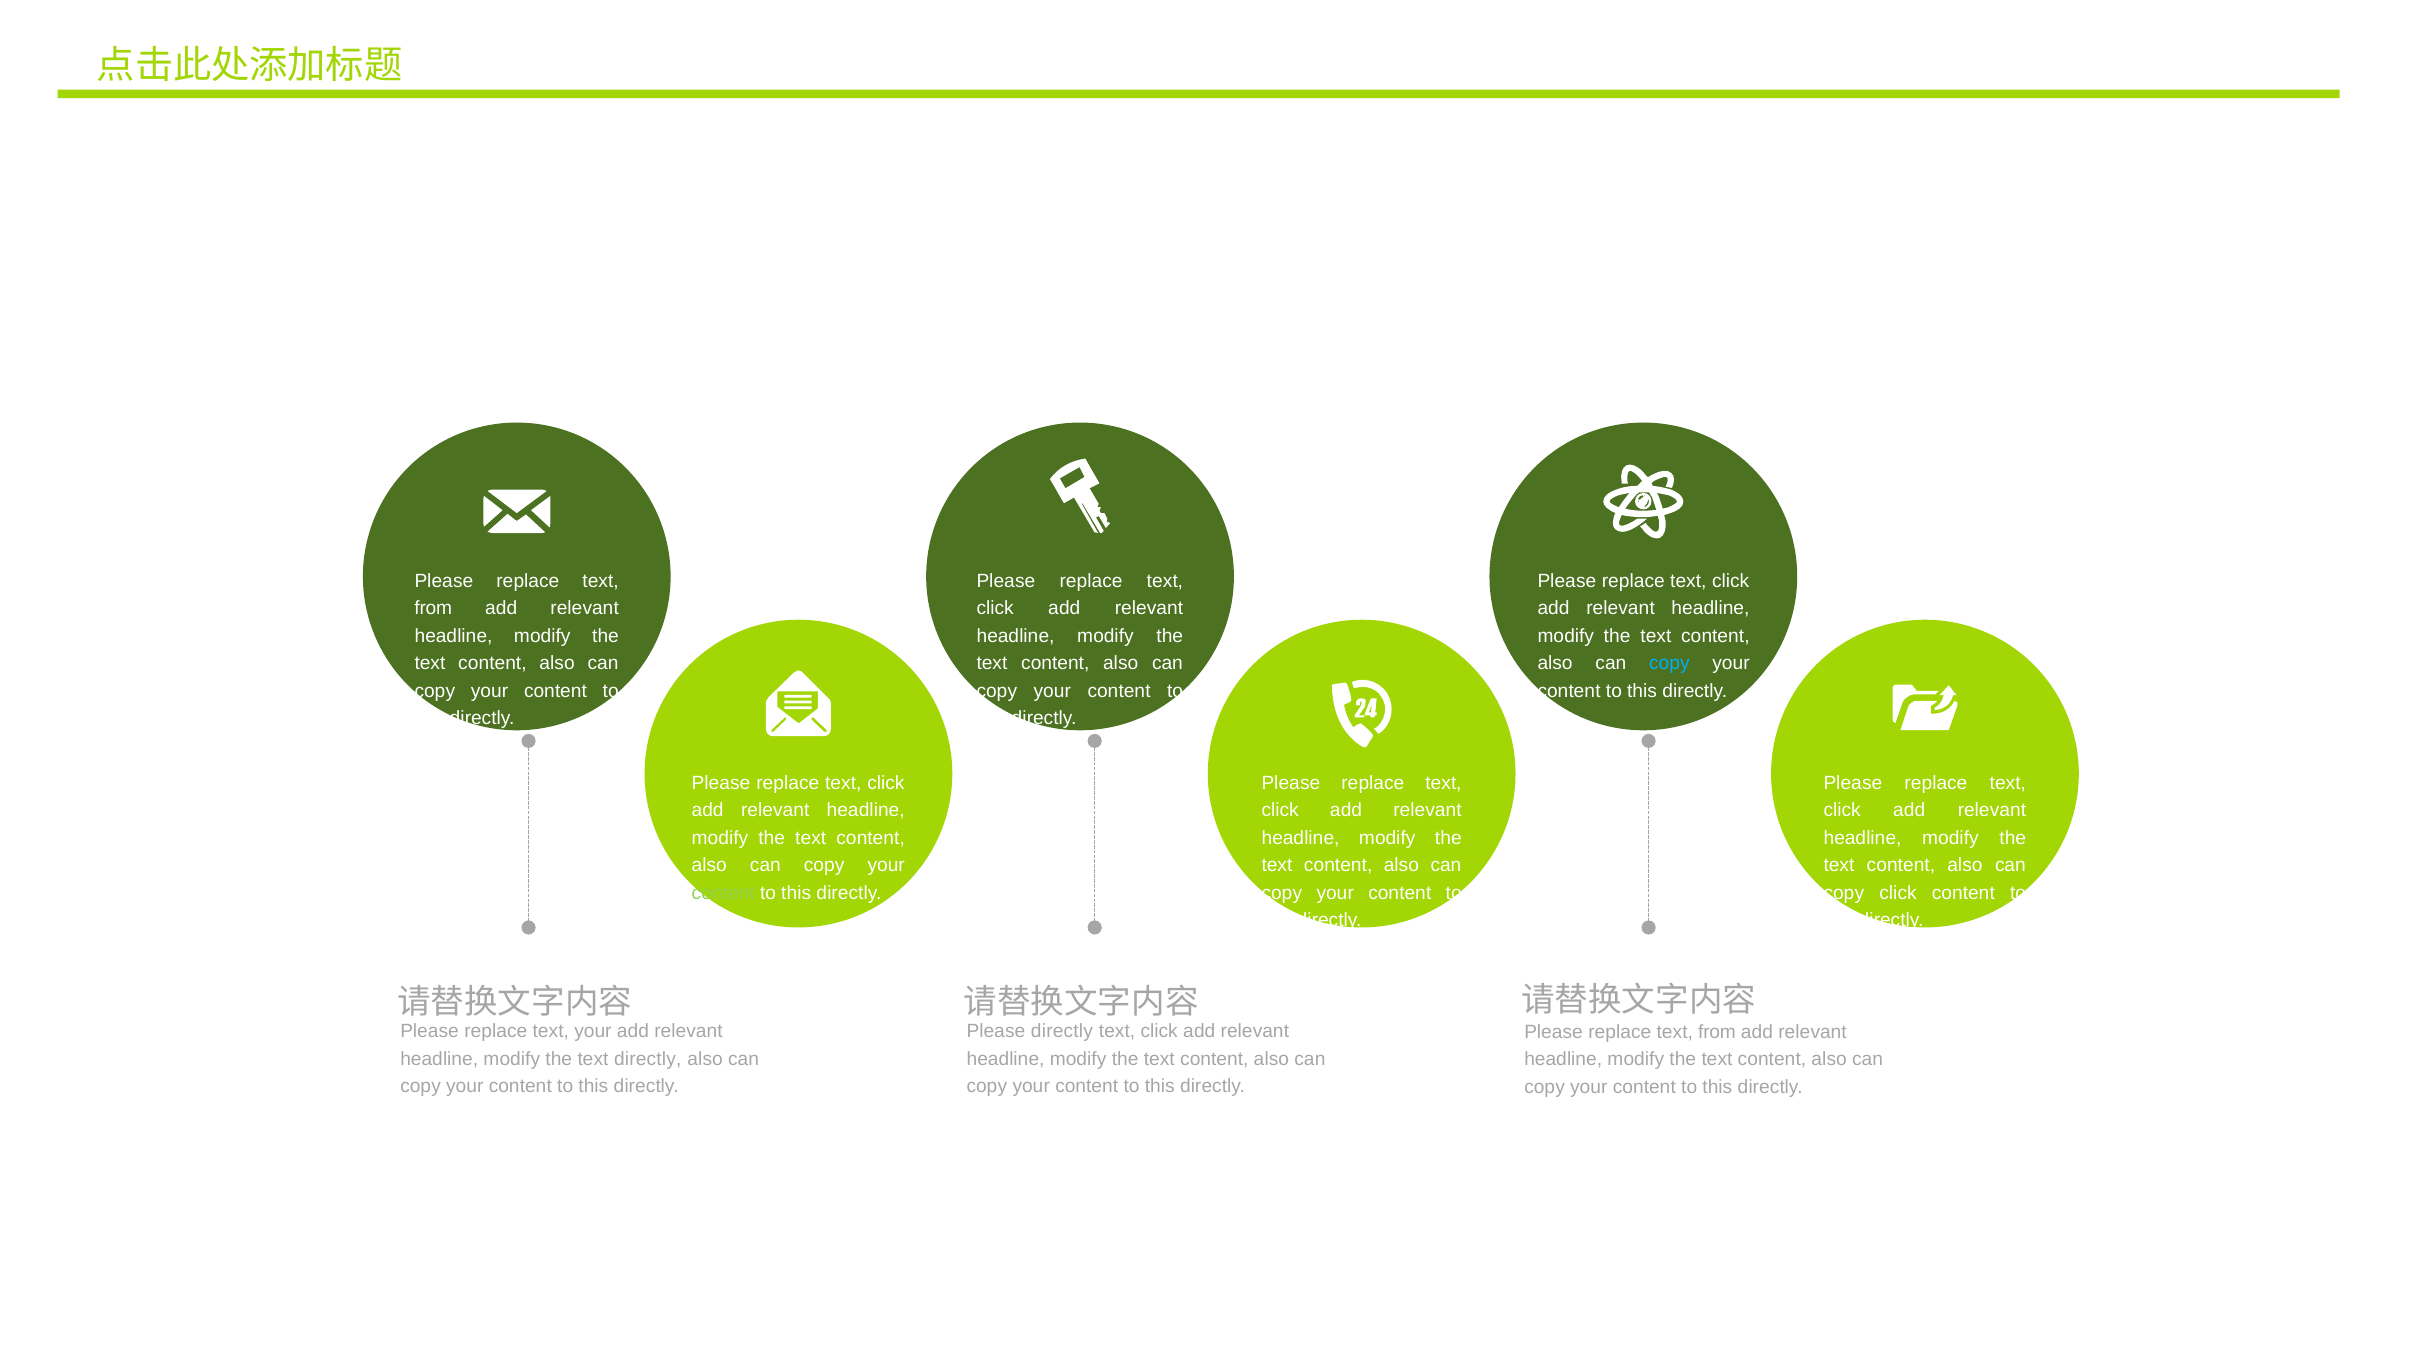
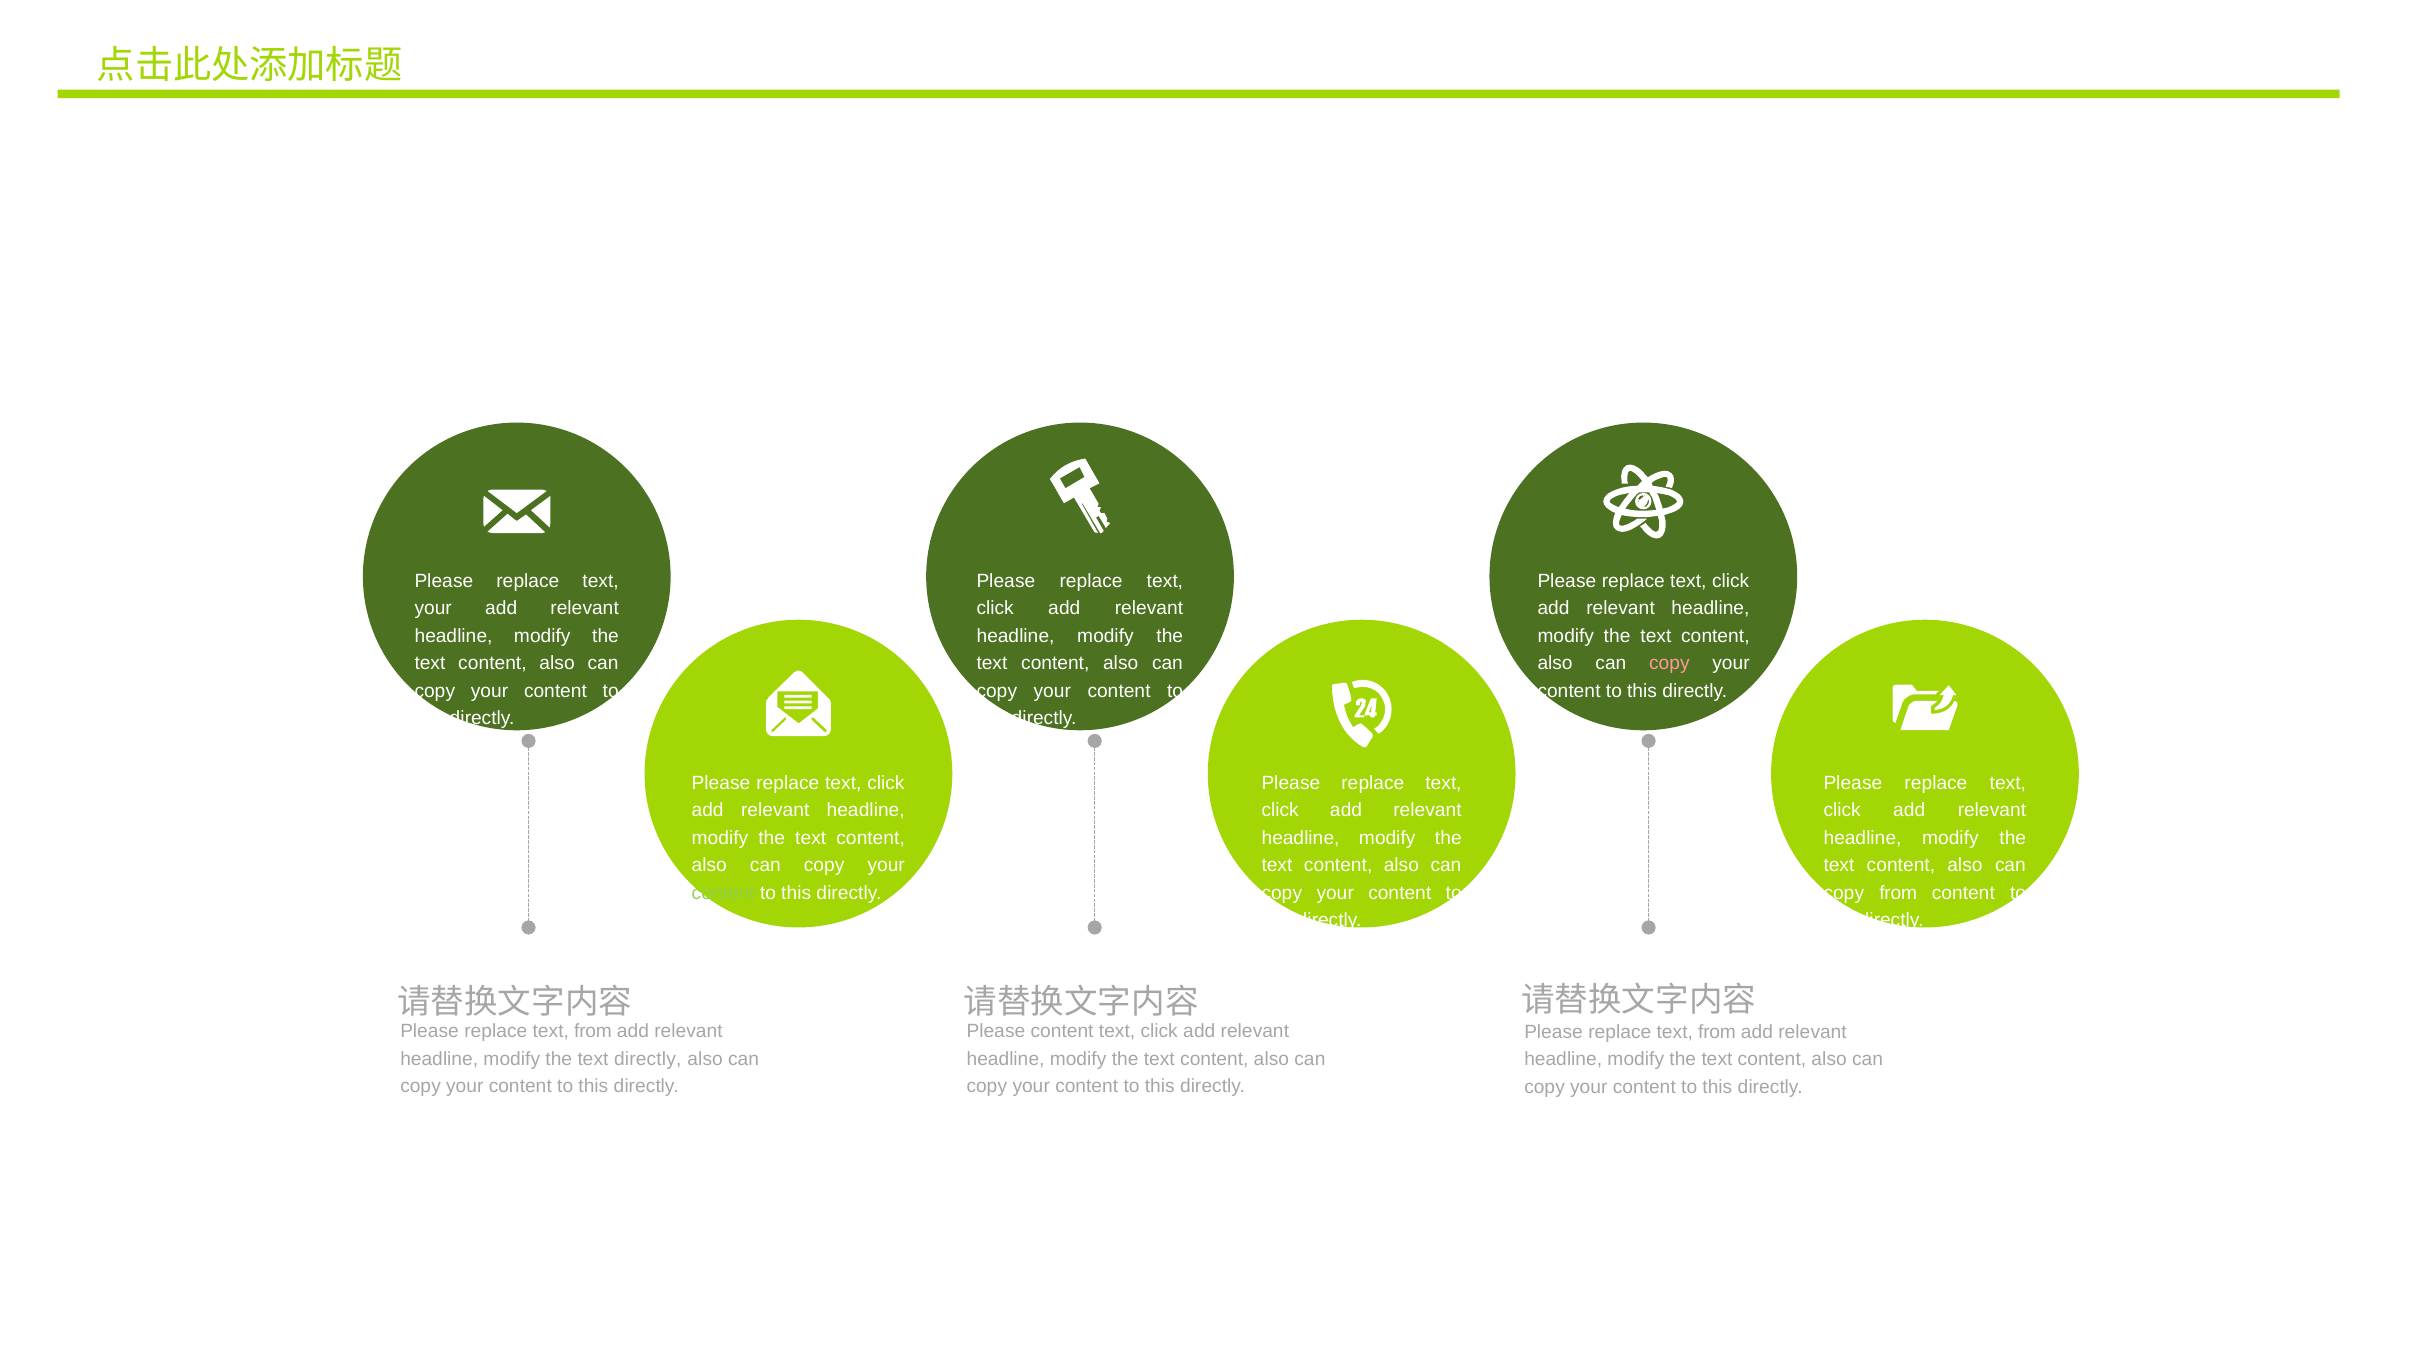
from at (433, 609): from -> your
copy at (1669, 664) colour: light blue -> pink
copy click: click -> from
your at (593, 1031): your -> from
Please directly: directly -> content
